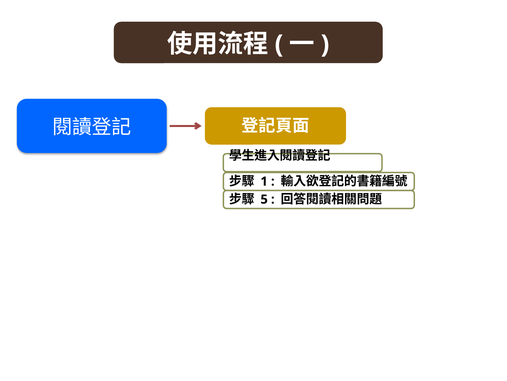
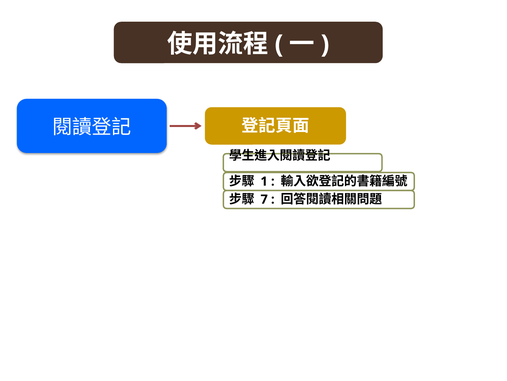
5: 5 -> 7
